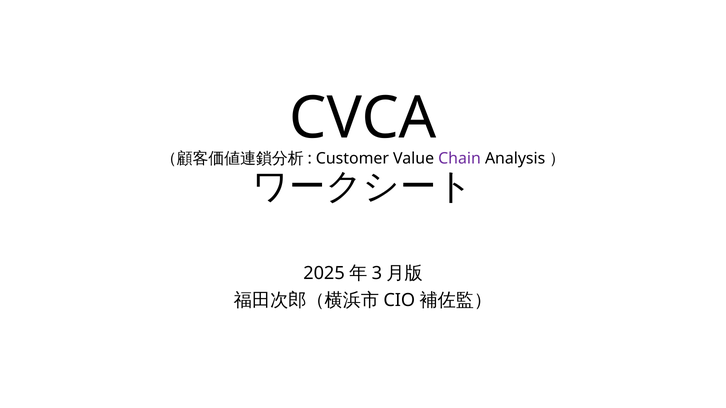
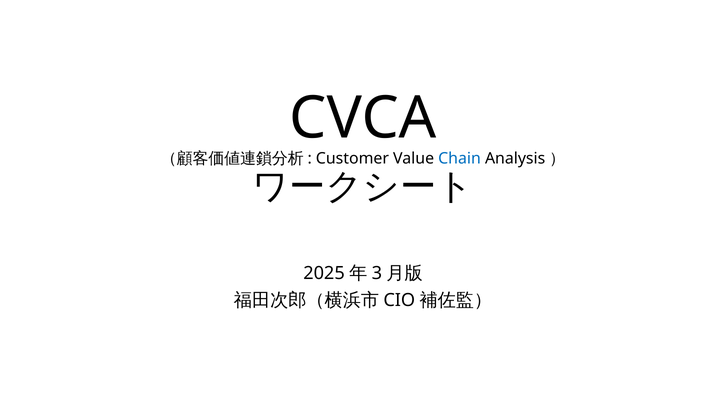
Chain colour: purple -> blue
